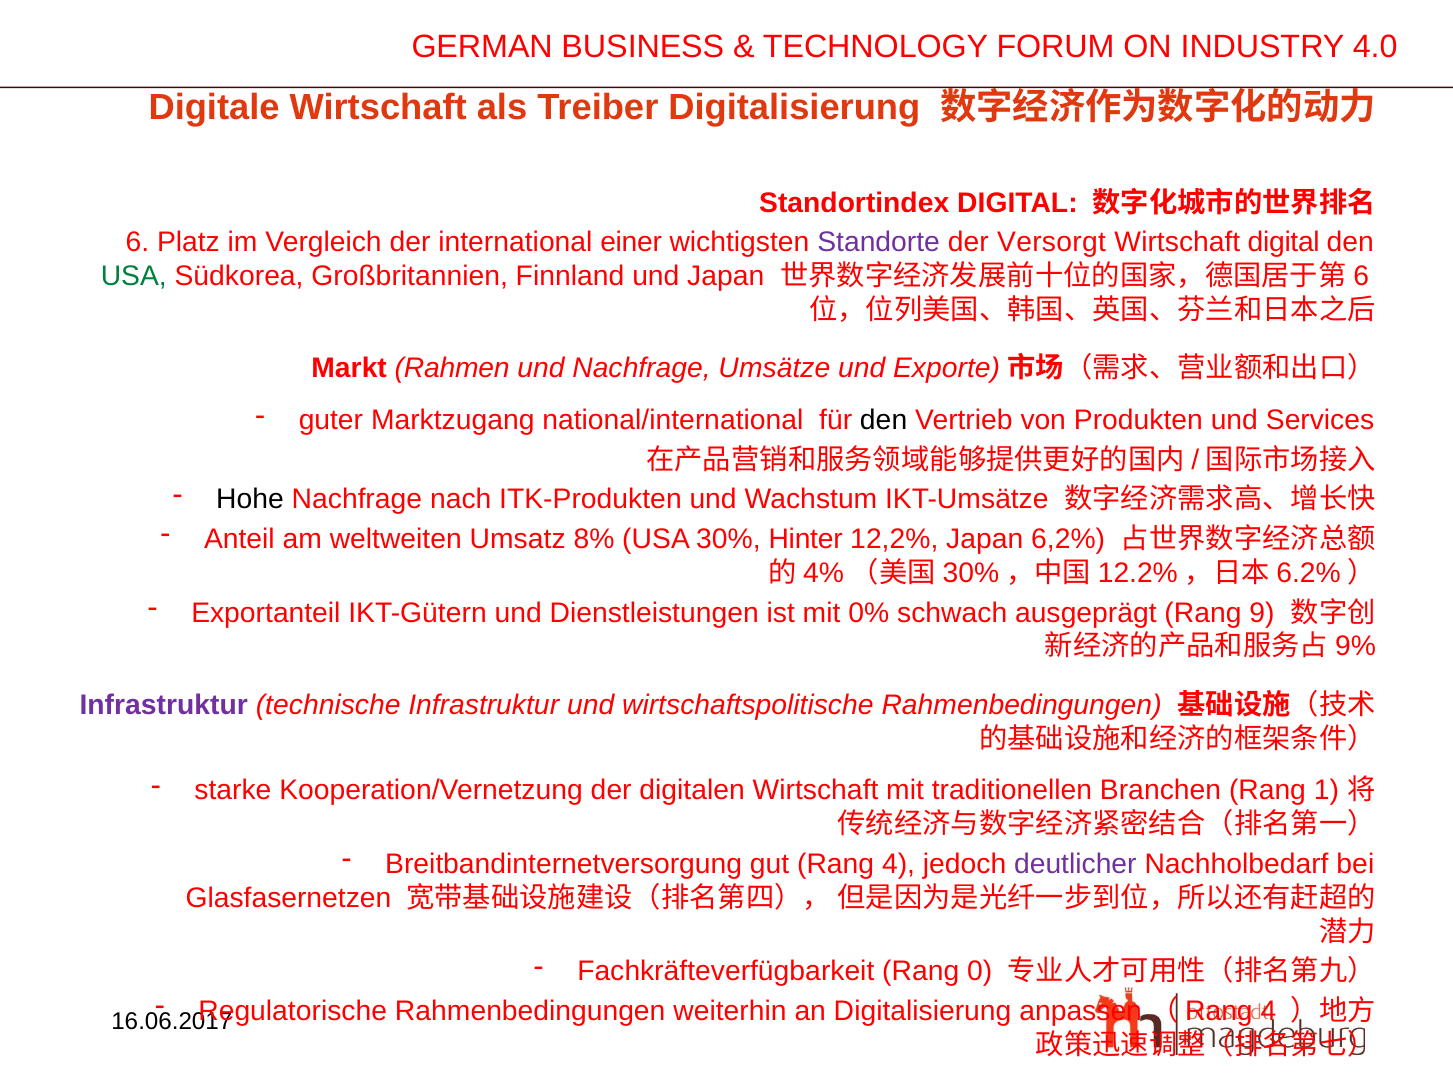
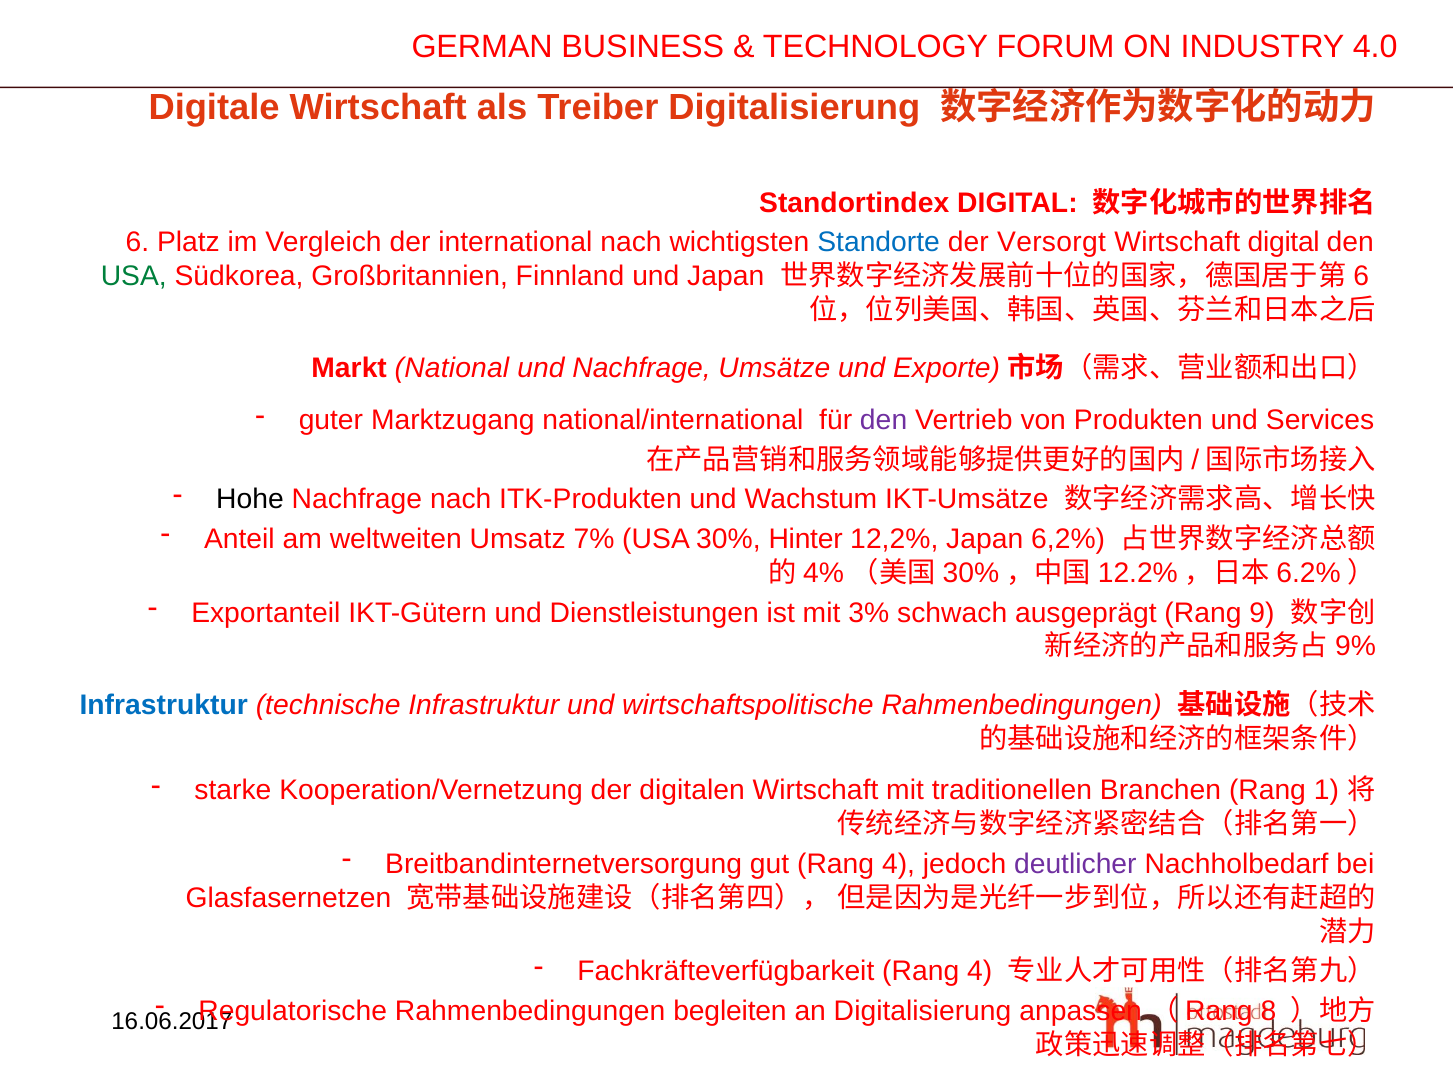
international einer: einer -> nach
Standorte colour: purple -> blue
Rahmen: Rahmen -> National
den at (884, 420) colour: black -> purple
8%: 8% -> 7%
0%: 0% -> 3%
Infrastruktur at (164, 705) colour: purple -> blue
Fachkräfteverfügbarkeit Rang 0: 0 -> 4
weiterhin: weiterhin -> begleiten
4 at (1269, 1011): 4 -> 8
